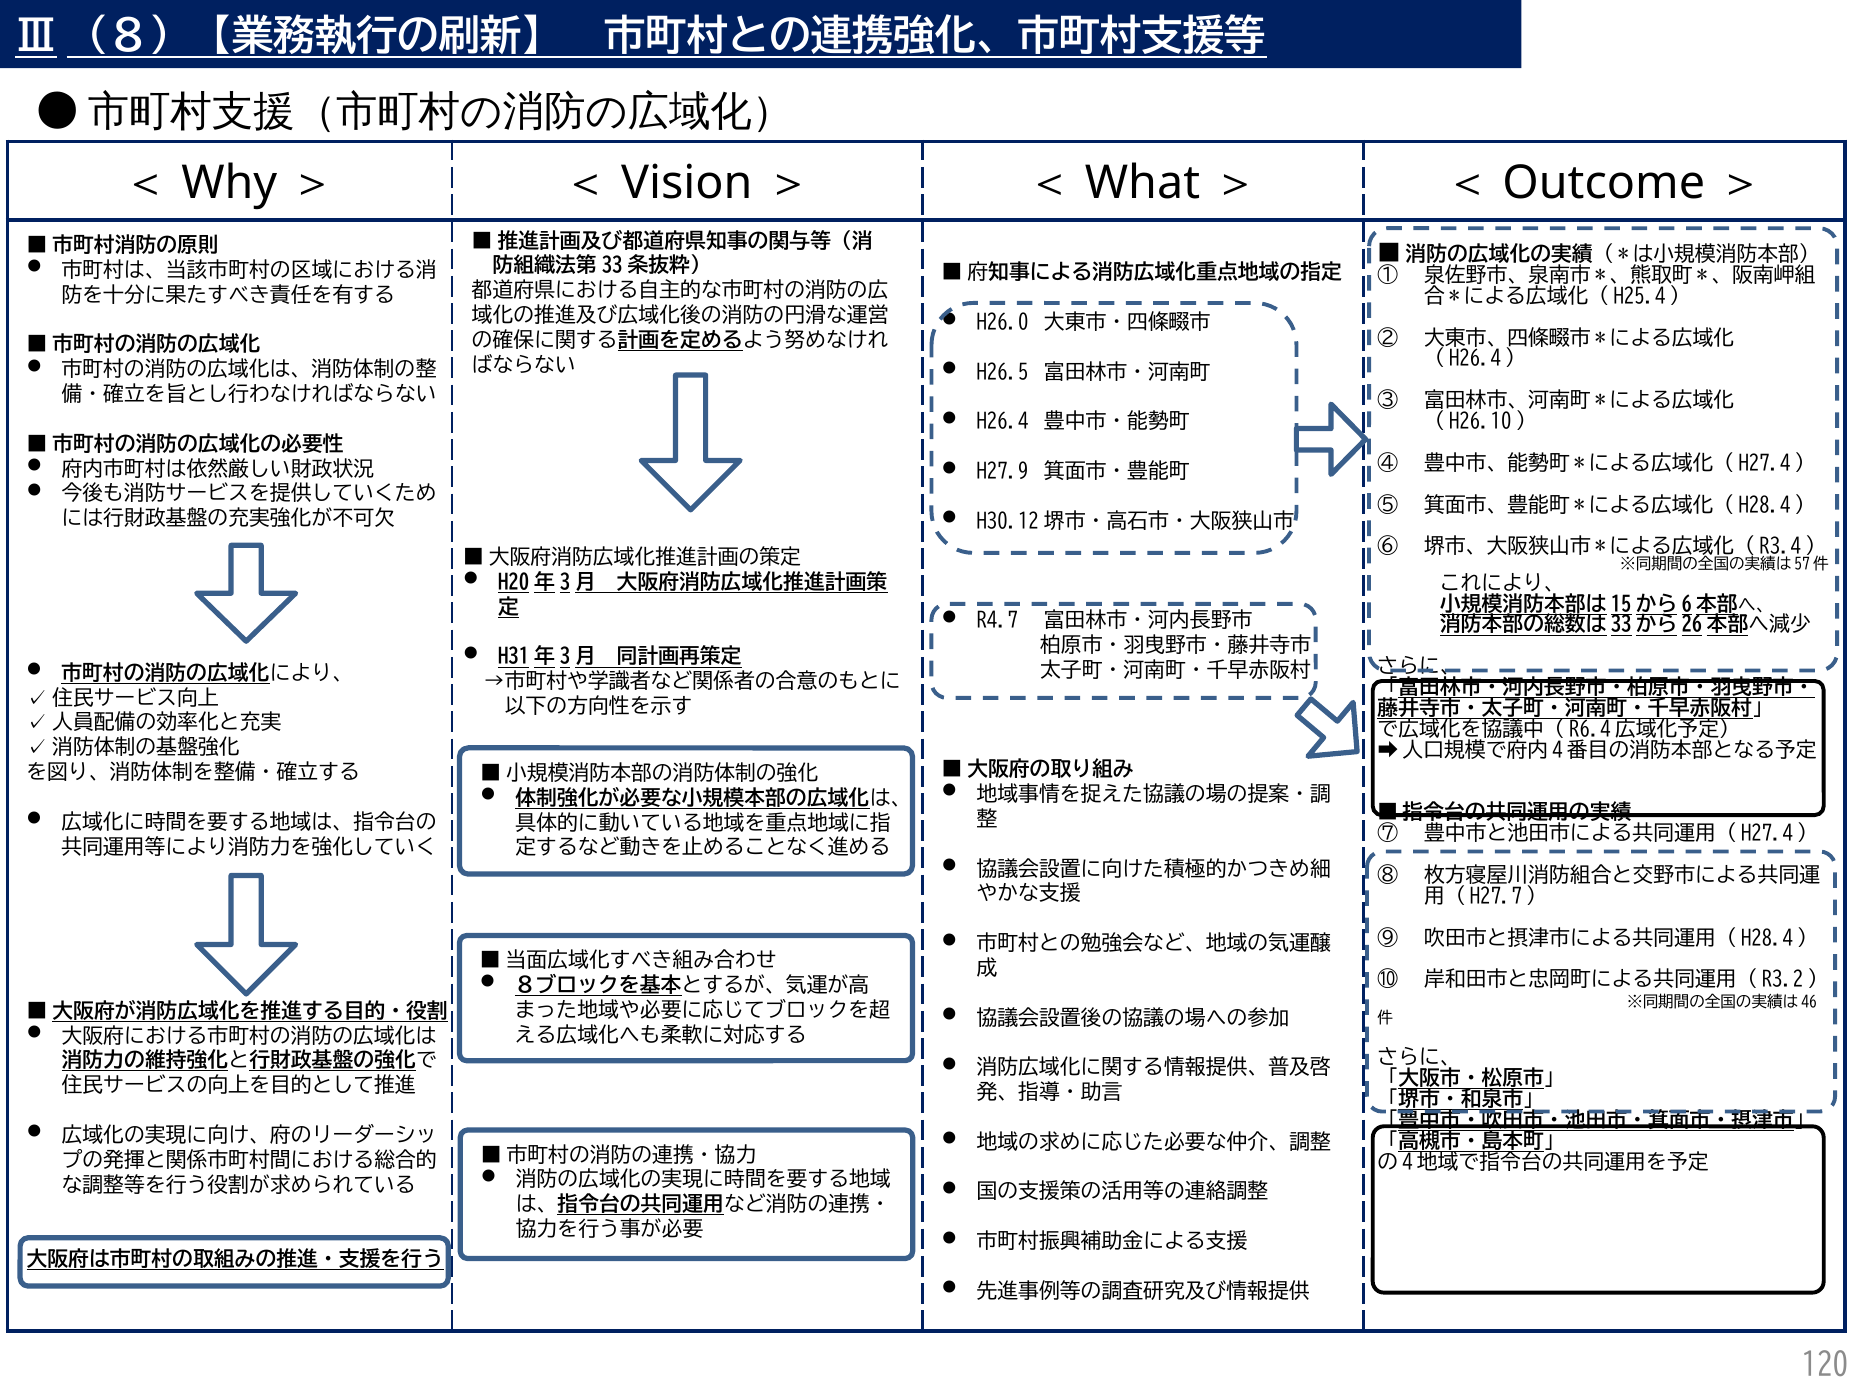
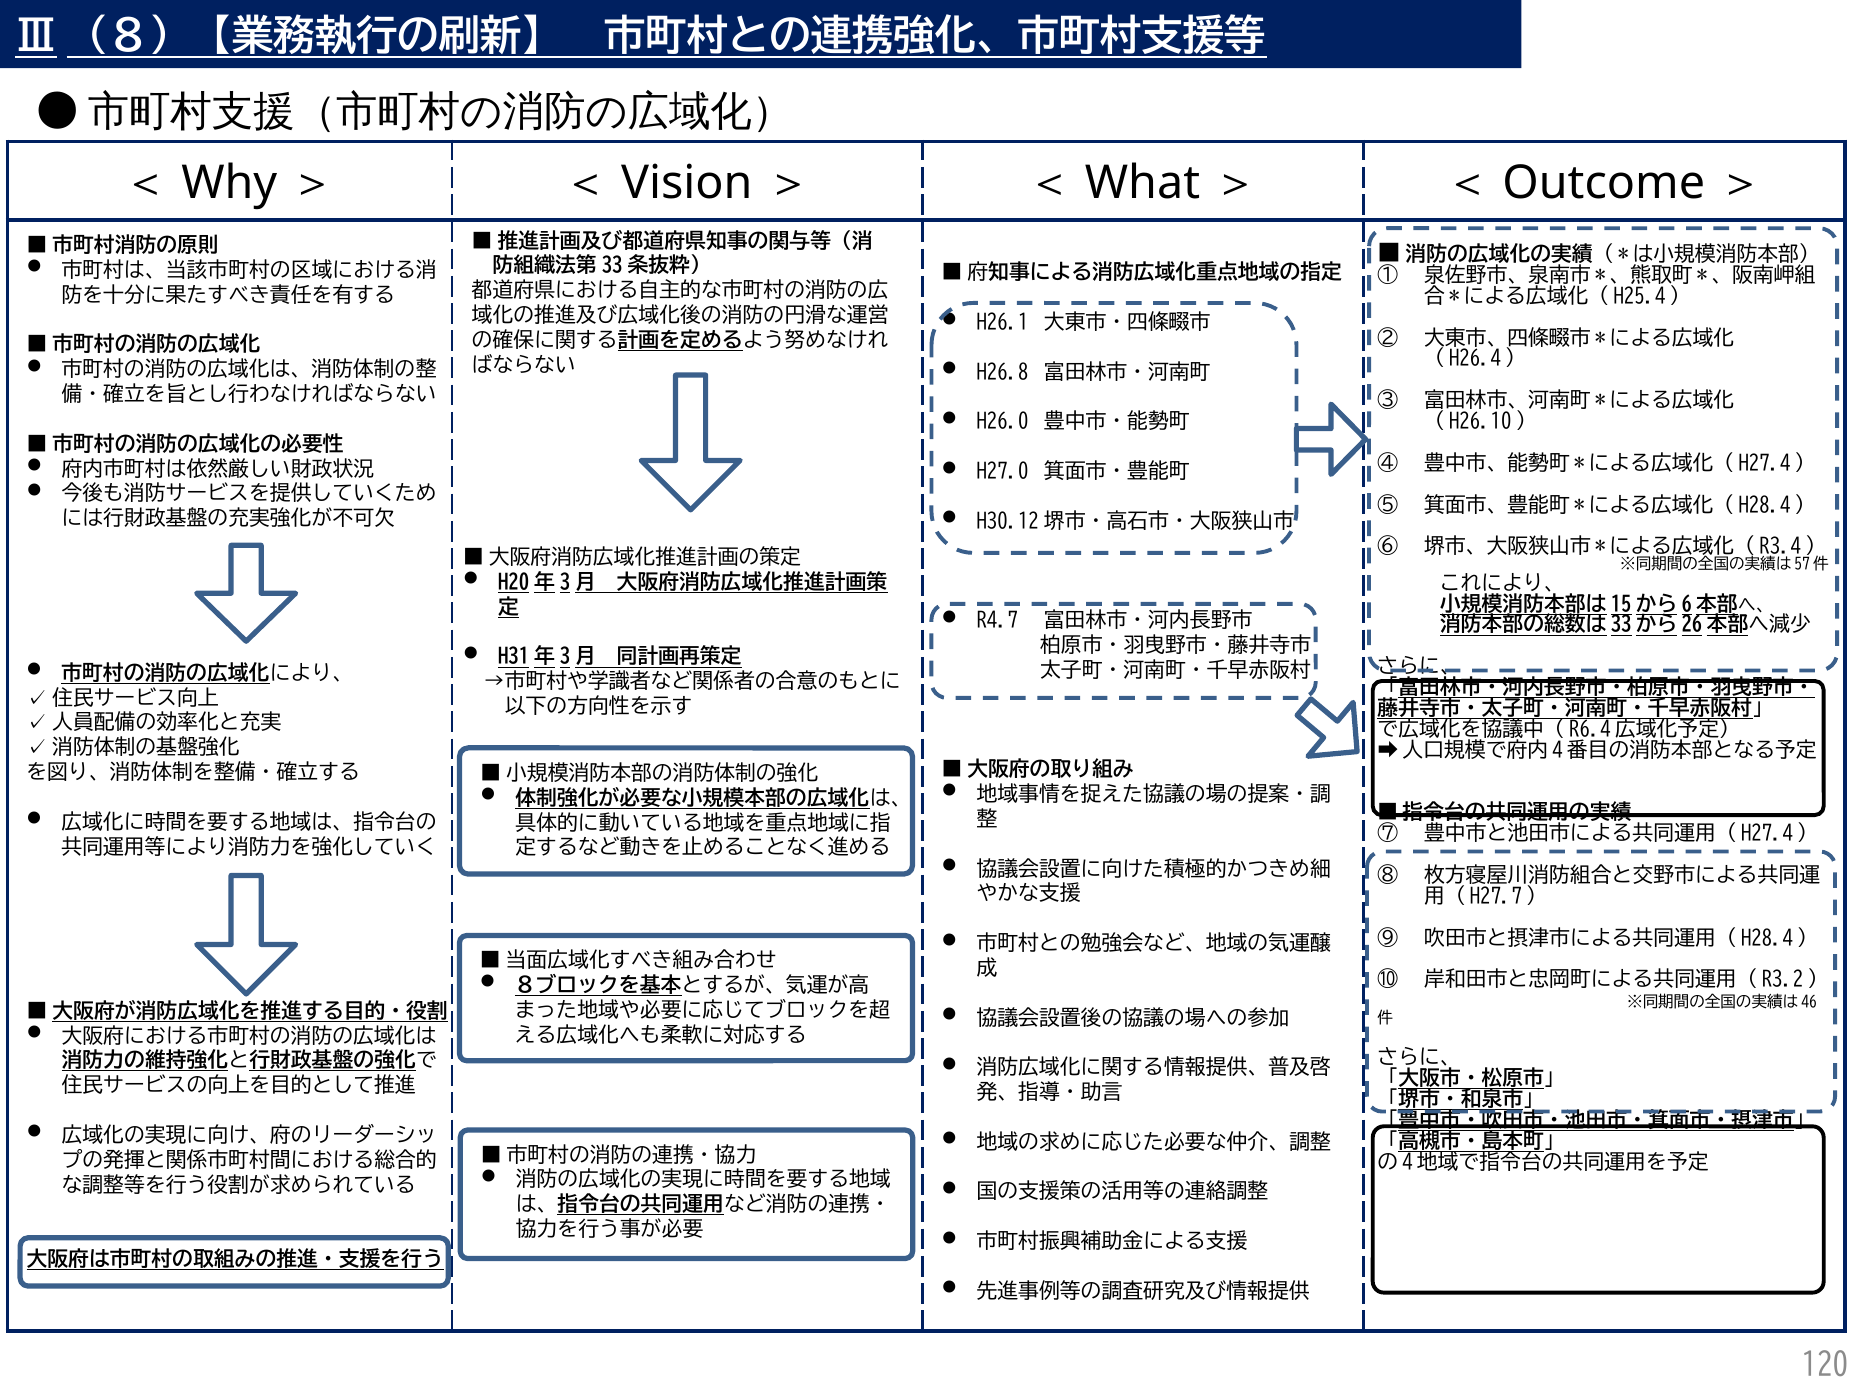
H26.0: H26.0 -> H26.1
H26.5: H26.5 -> H26.8
H26.4: H26.4 -> H26.0
H27.9: H27.9 -> H27.0
